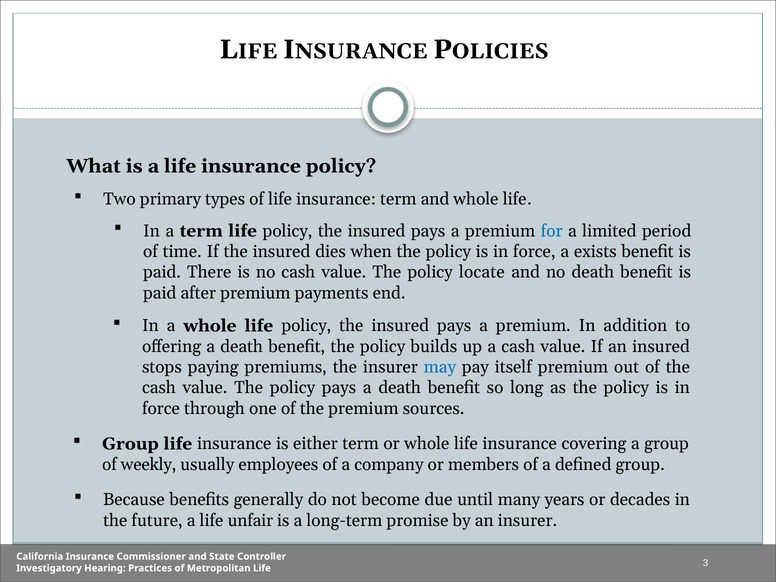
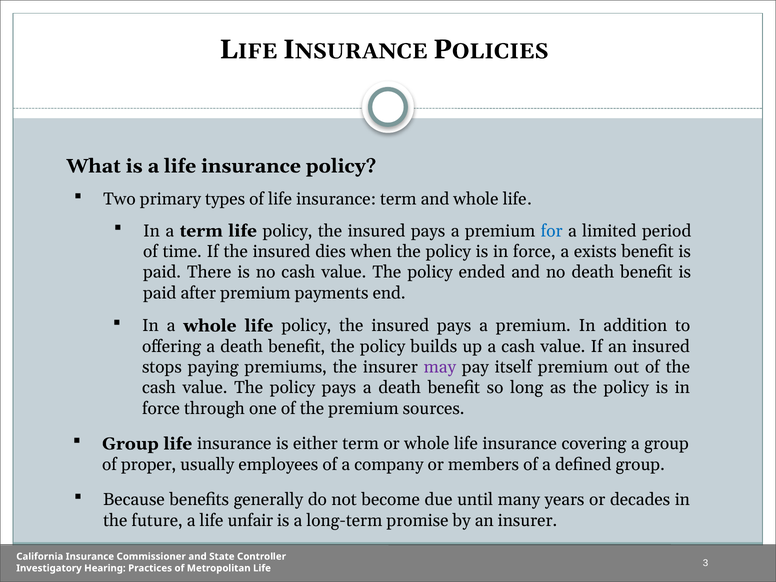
locate: locate -> ended
may colour: blue -> purple
weekly: weekly -> proper
